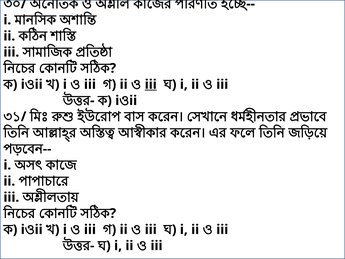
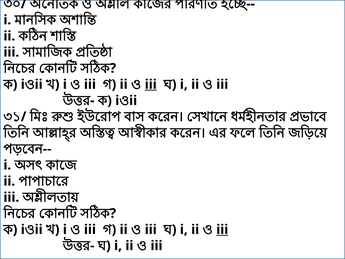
iii at (222, 229) underline: none -> present
